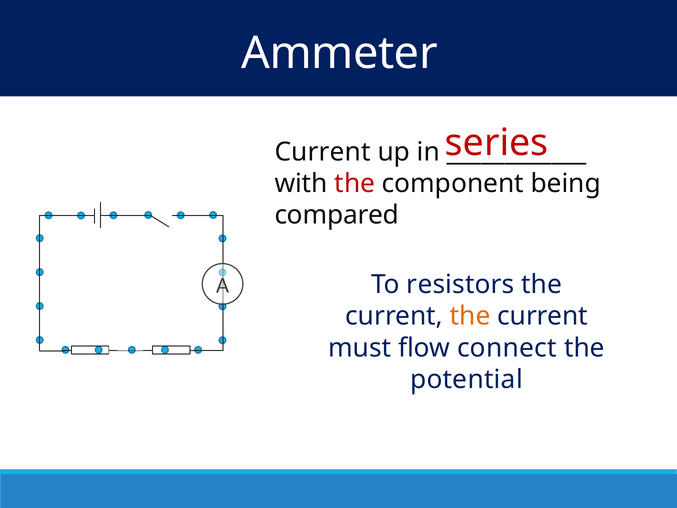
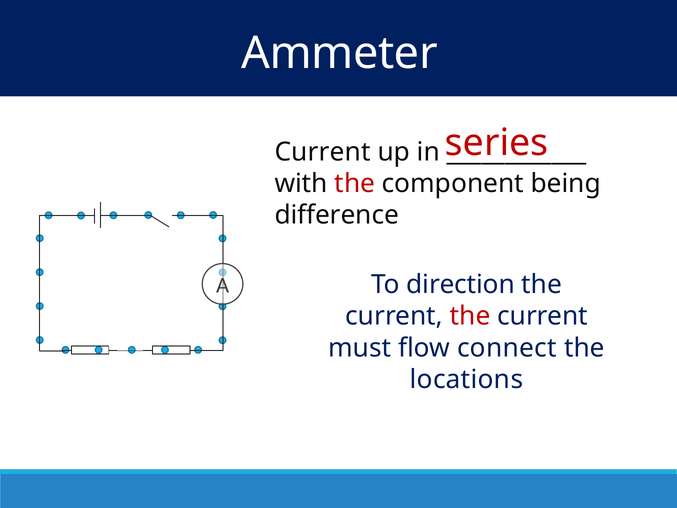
compared: compared -> difference
resistors: resistors -> direction
the at (470, 316) colour: orange -> red
potential: potential -> locations
